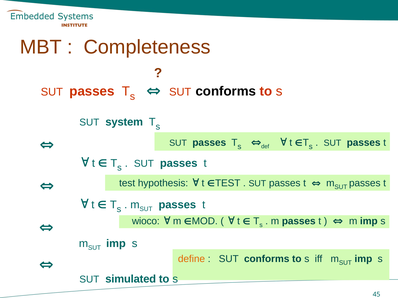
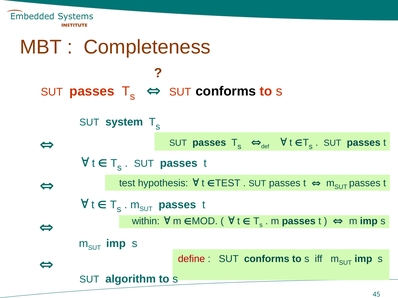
wioco: wioco -> within
define colour: orange -> red
simulated: simulated -> algorithm
